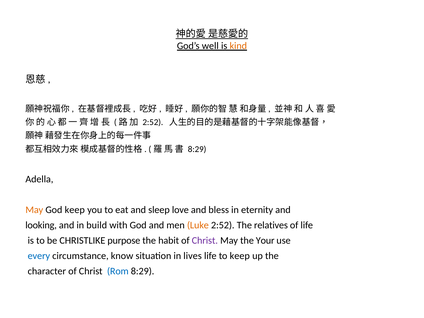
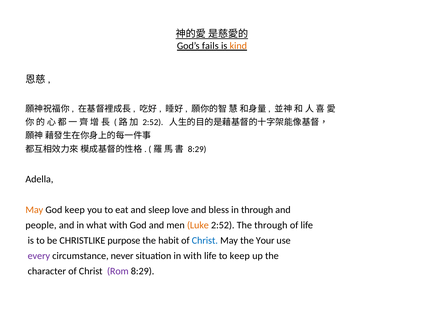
well: well -> fails
in eternity: eternity -> through
looking: looking -> people
build: build -> what
The relatives: relatives -> through
Christ at (205, 240) colour: purple -> blue
every colour: blue -> purple
know: know -> never
in lives: lives -> with
Rom colour: blue -> purple
